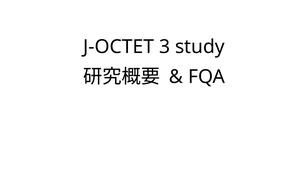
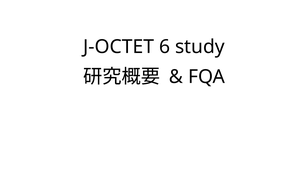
3: 3 -> 6
